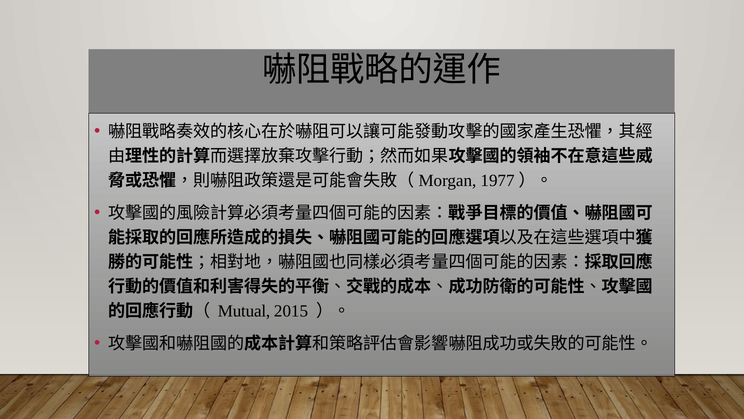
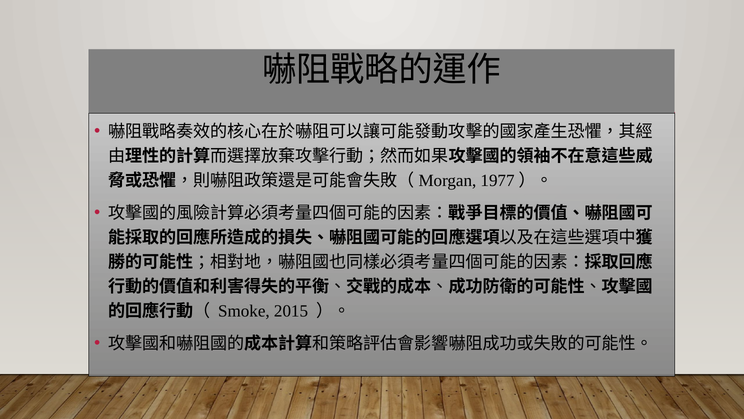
Mutual: Mutual -> Smoke
